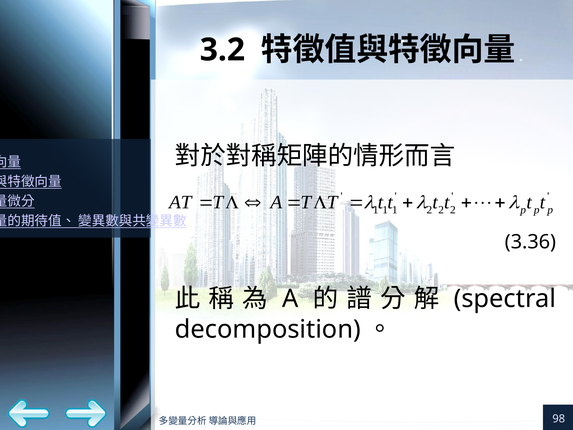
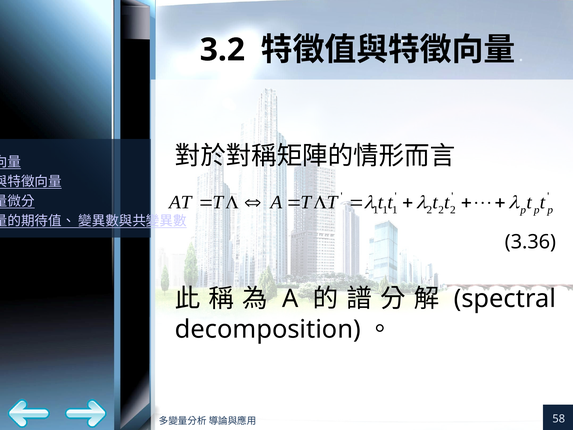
98: 98 -> 58
